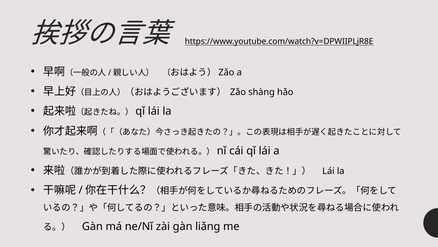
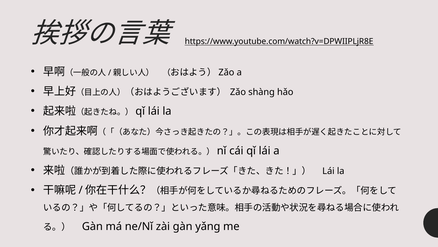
liǎng: liǎng -> yǎng
